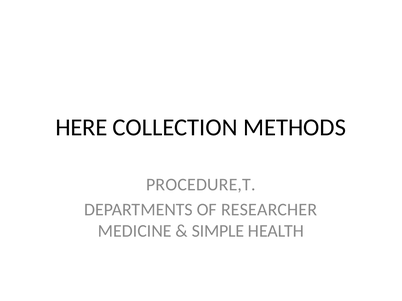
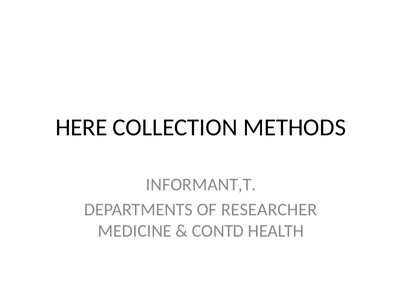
PROCEDURE,T: PROCEDURE,T -> INFORMANT,T
SIMPLE: SIMPLE -> CONTD
